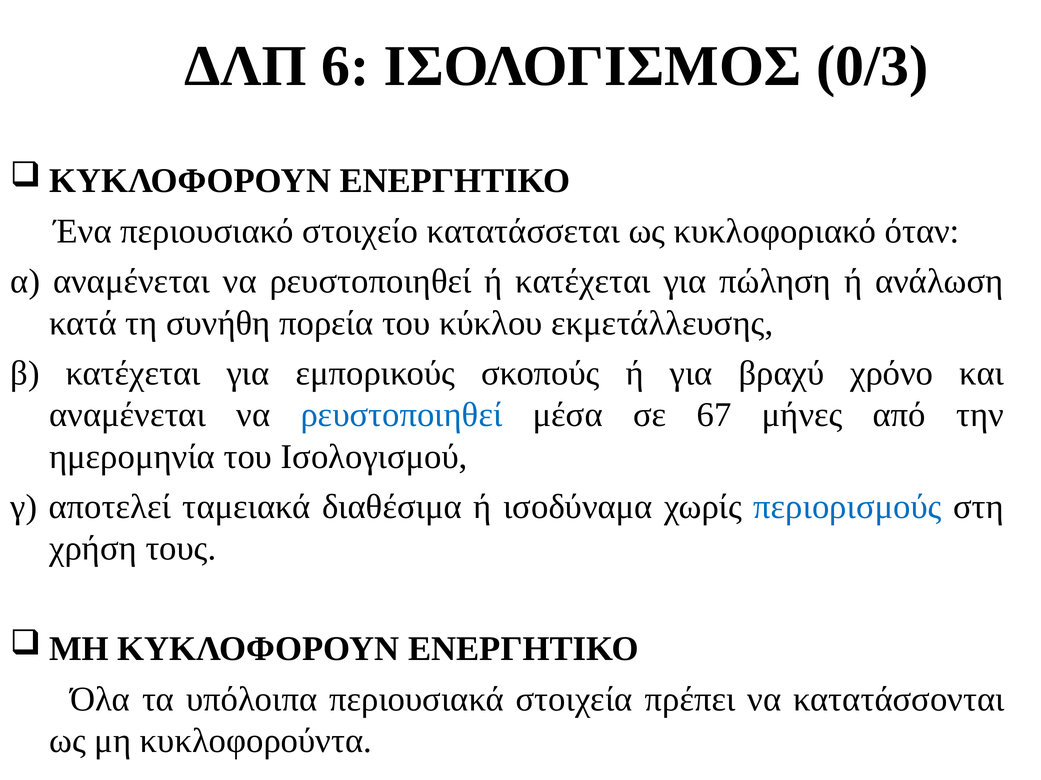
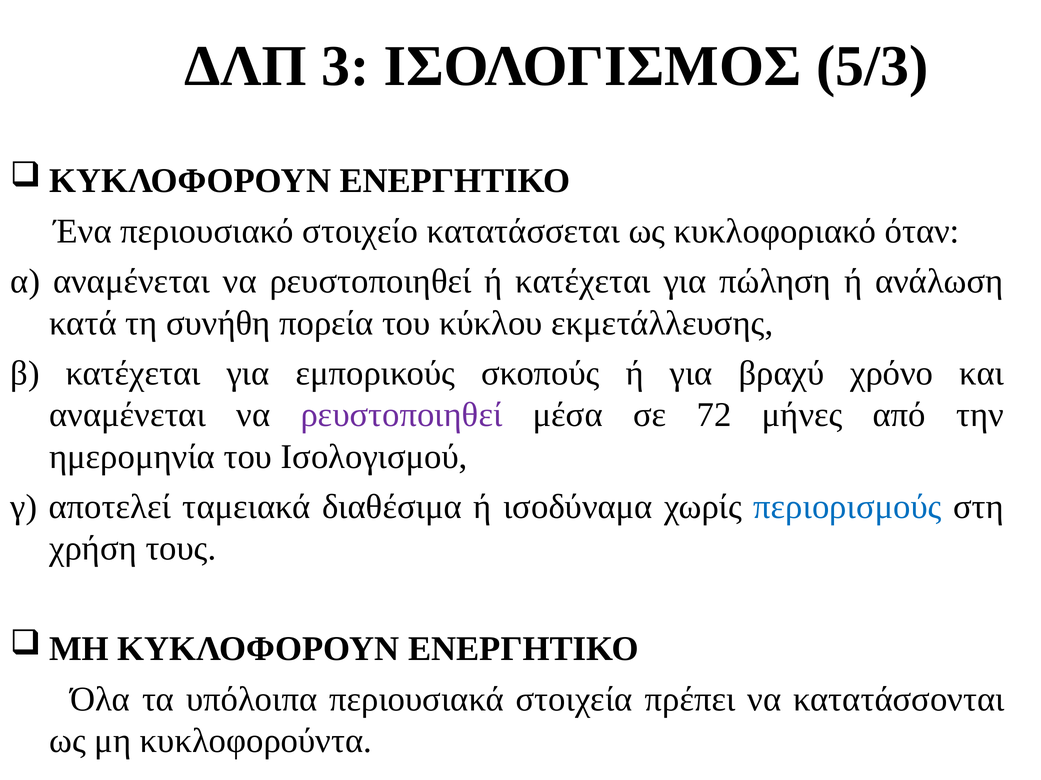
6: 6 -> 3
0/3: 0/3 -> 5/3
ρευστοποιηθεί at (402, 415) colour: blue -> purple
67: 67 -> 72
